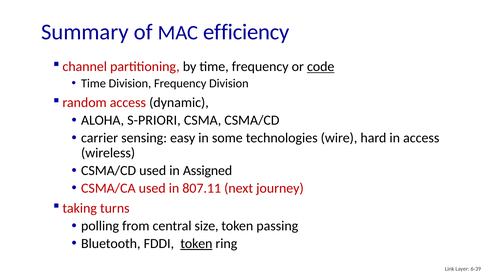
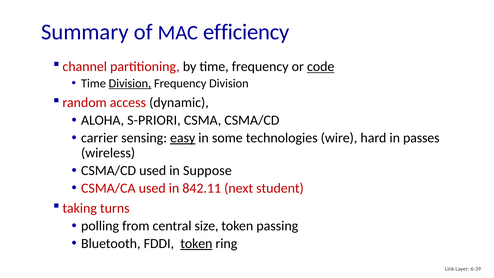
Division at (130, 83) underline: none -> present
easy underline: none -> present
in access: access -> passes
Assigned: Assigned -> Suppose
807.11: 807.11 -> 842.11
journey: journey -> student
